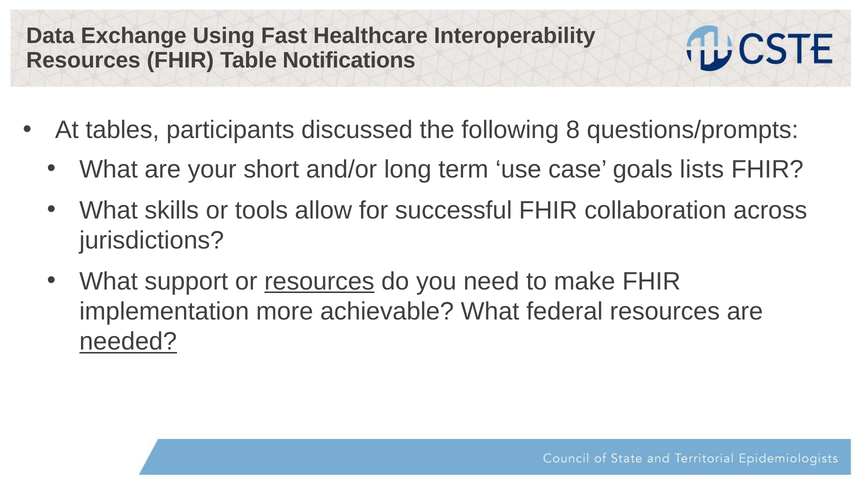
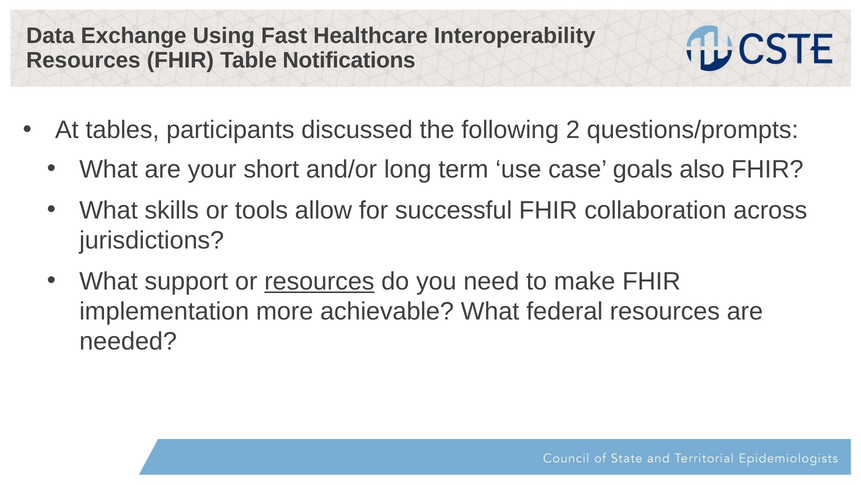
8: 8 -> 2
lists: lists -> also
needed underline: present -> none
